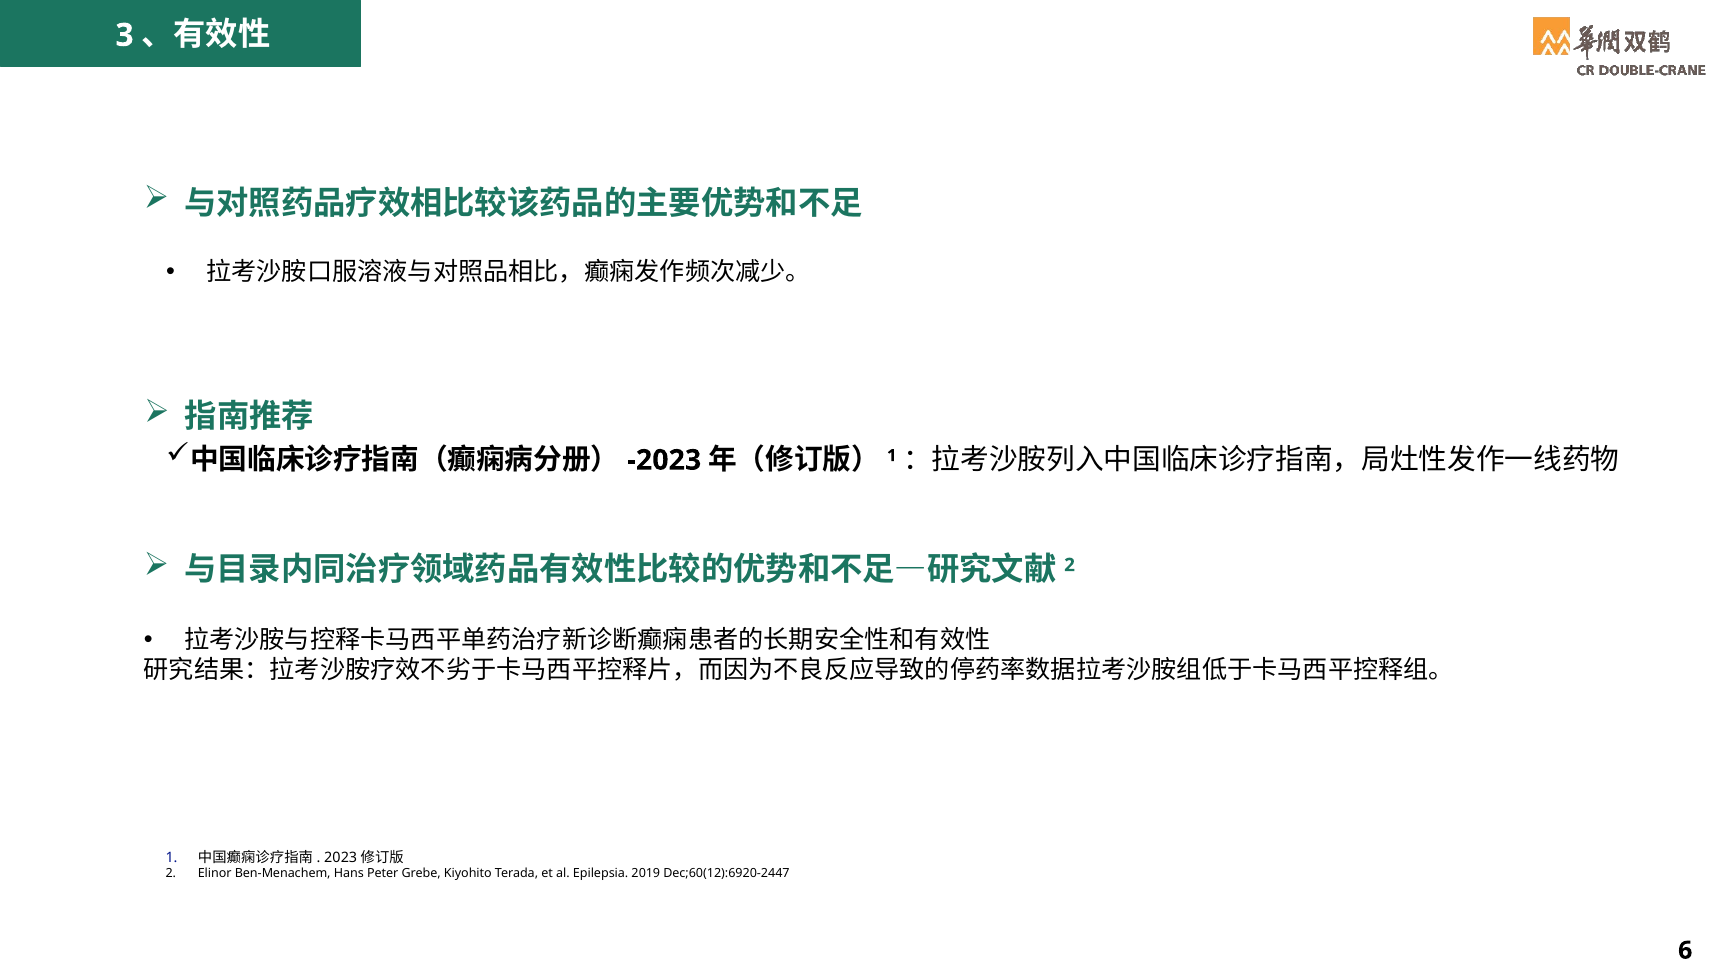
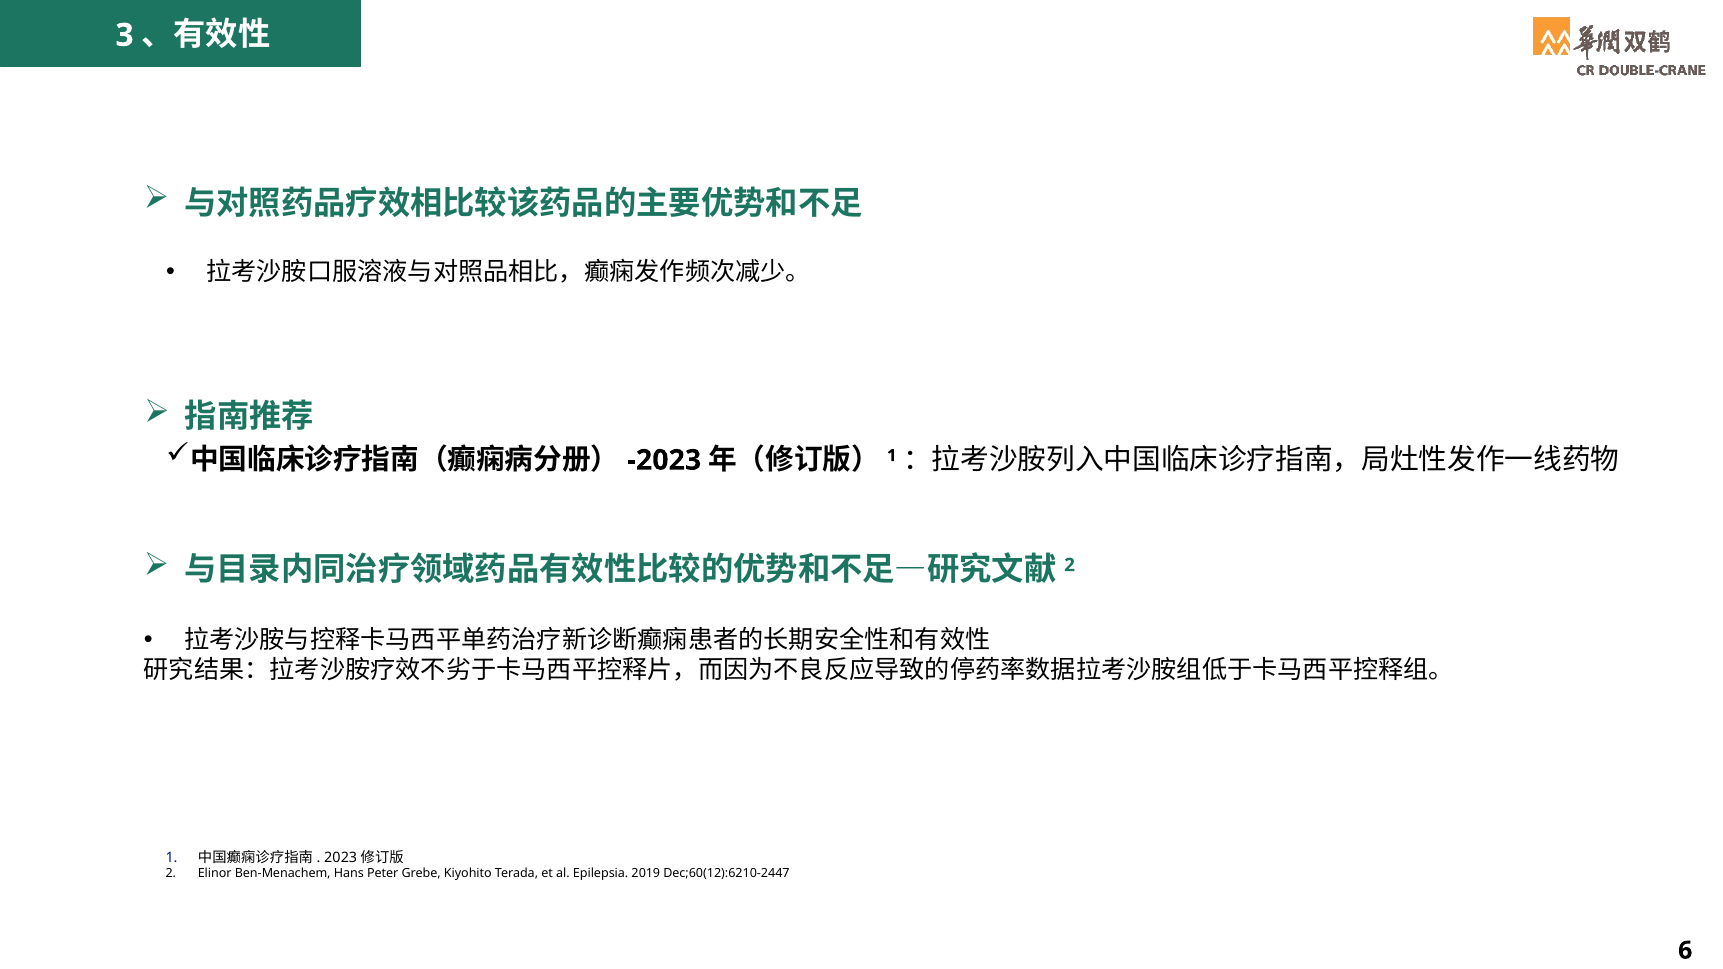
Dec;60(12):6920-2447: Dec;60(12):6920-2447 -> Dec;60(12):6210-2447
